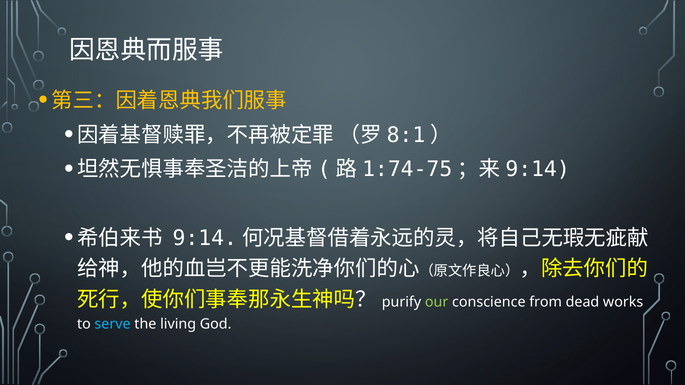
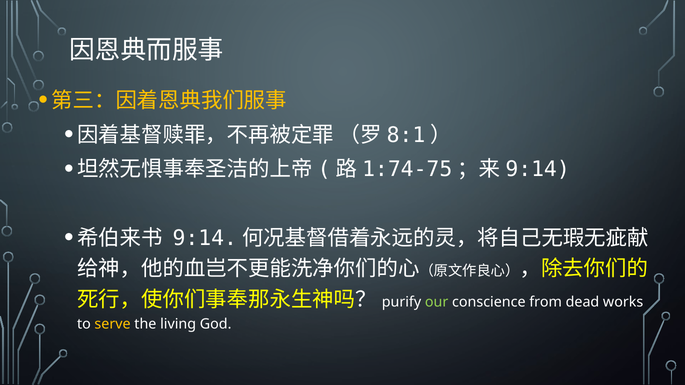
serve colour: light blue -> yellow
